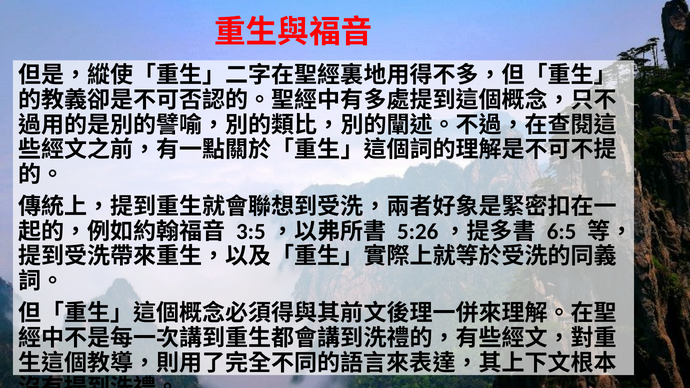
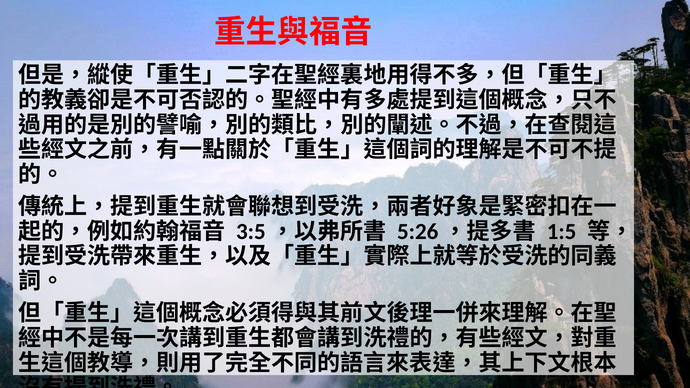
6:5: 6:5 -> 1:5
